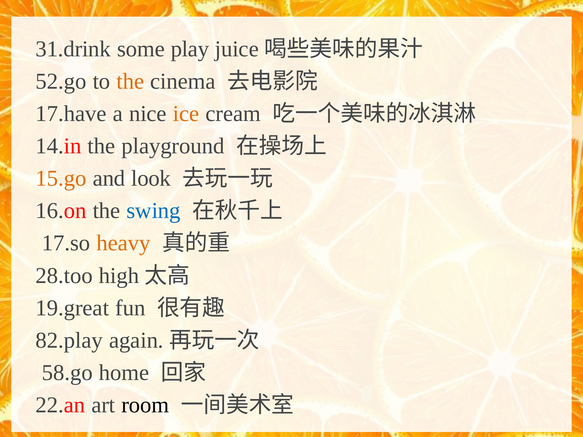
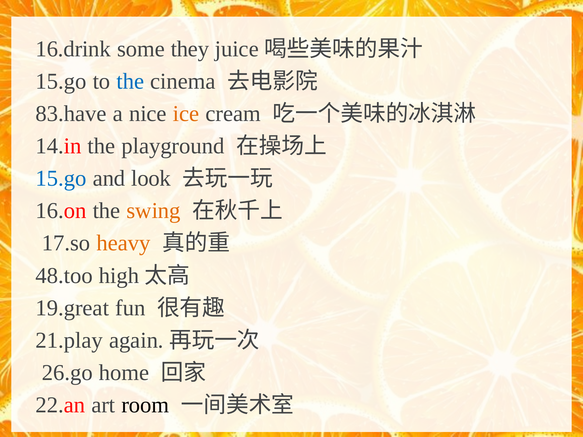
31.drink: 31.drink -> 16.drink
play: play -> they
52.go at (61, 81): 52.go -> 15.go
the at (130, 81) colour: orange -> blue
17.have: 17.have -> 83.have
15.go at (61, 179) colour: orange -> blue
swing colour: blue -> orange
28.too: 28.too -> 48.too
82.play: 82.play -> 21.play
58.go: 58.go -> 26.go
